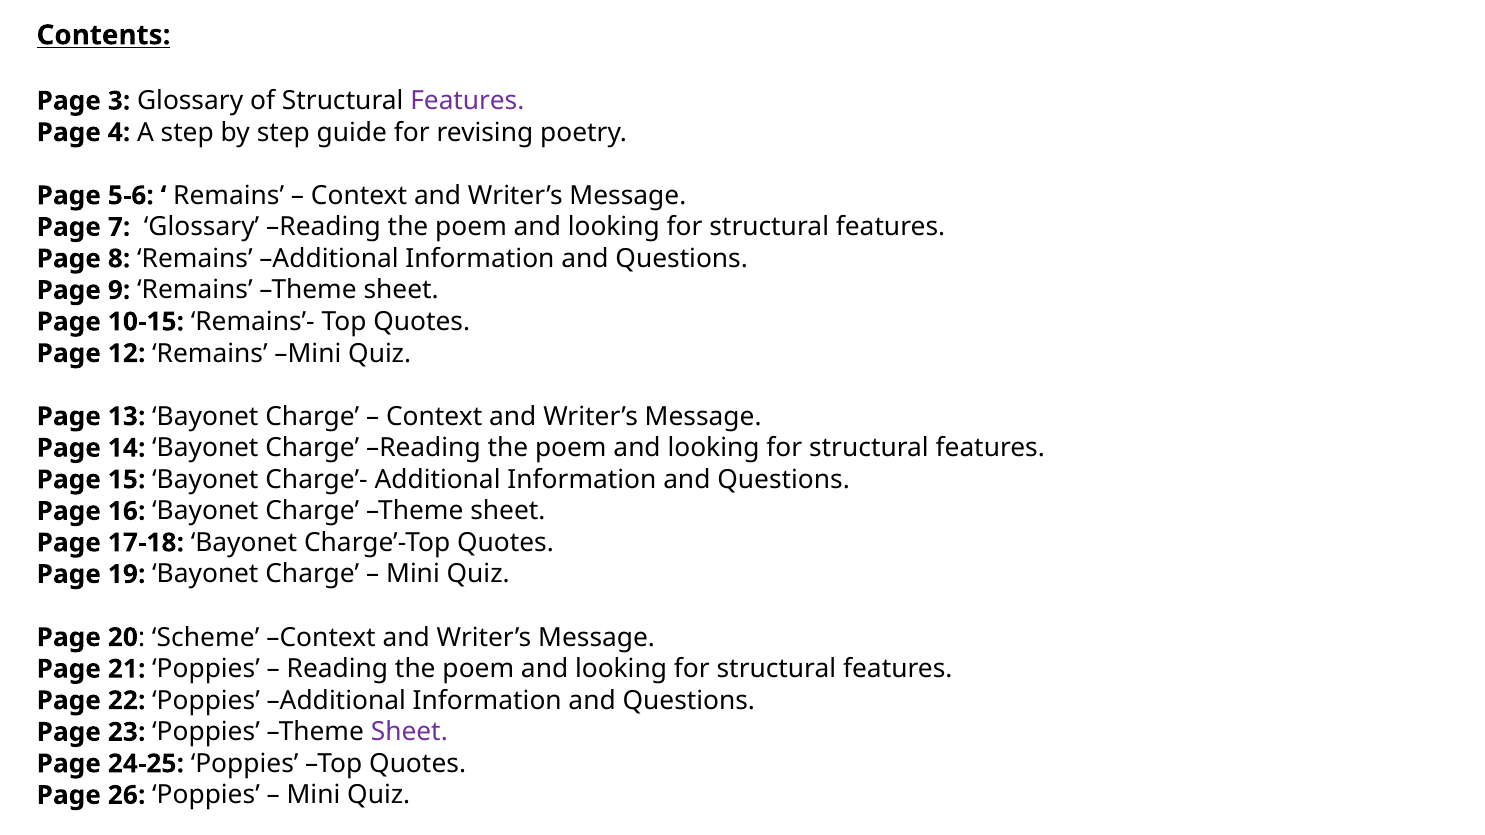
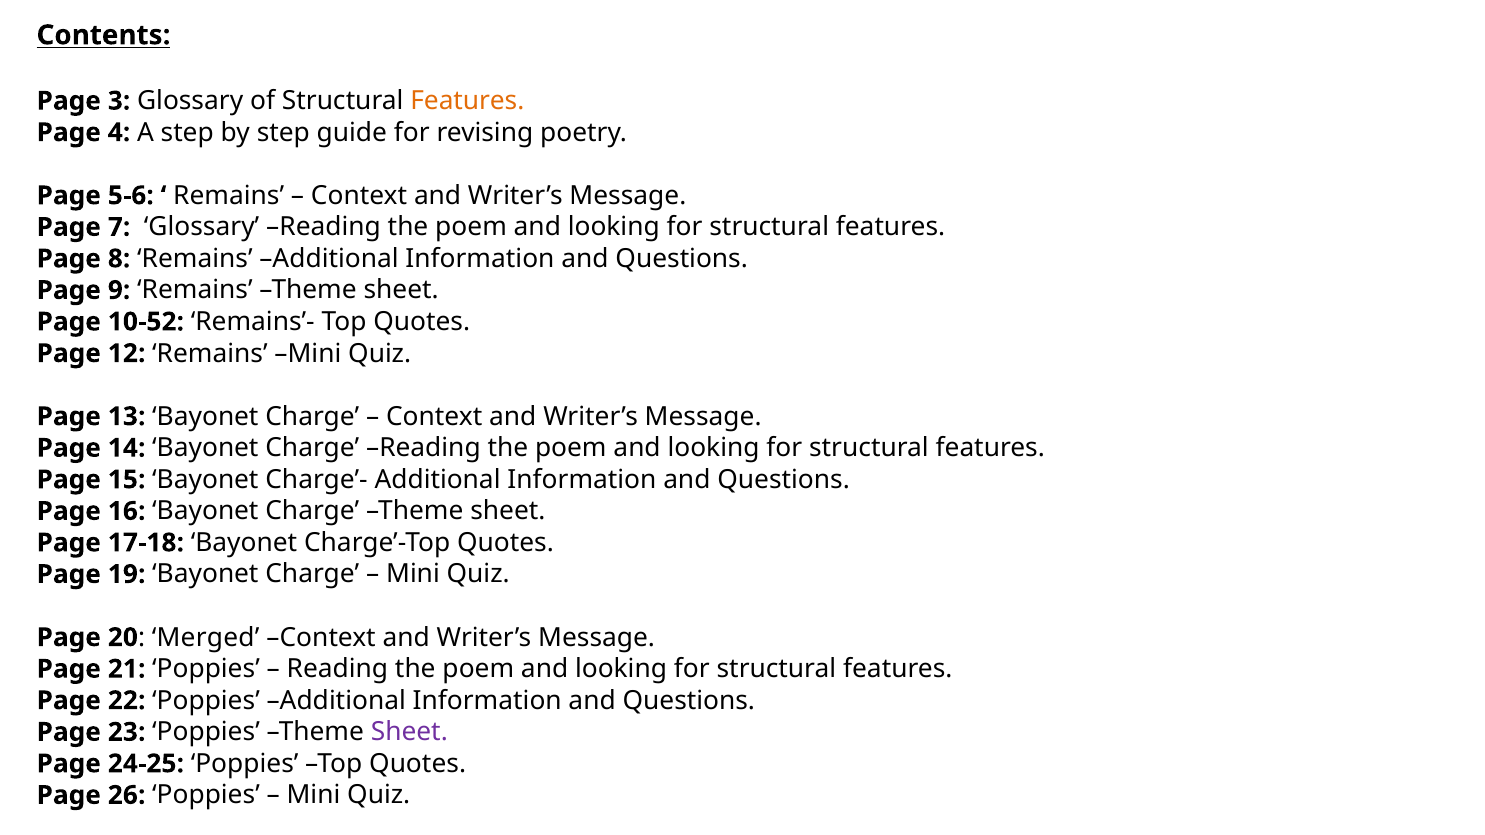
Features at (467, 101) colour: purple -> orange
10-15: 10-15 -> 10-52
Scheme: Scheme -> Merged
